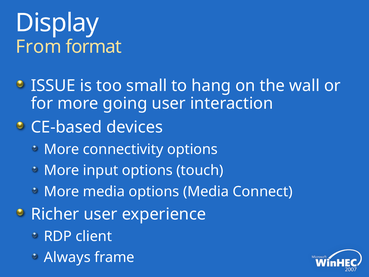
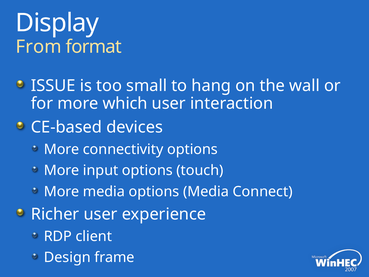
going: going -> which
Always: Always -> Design
